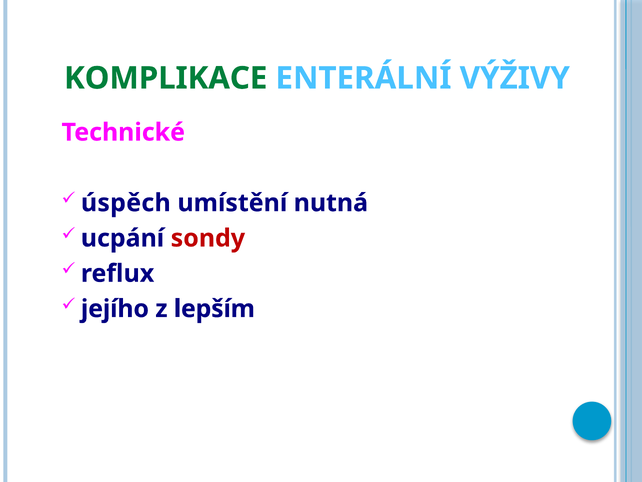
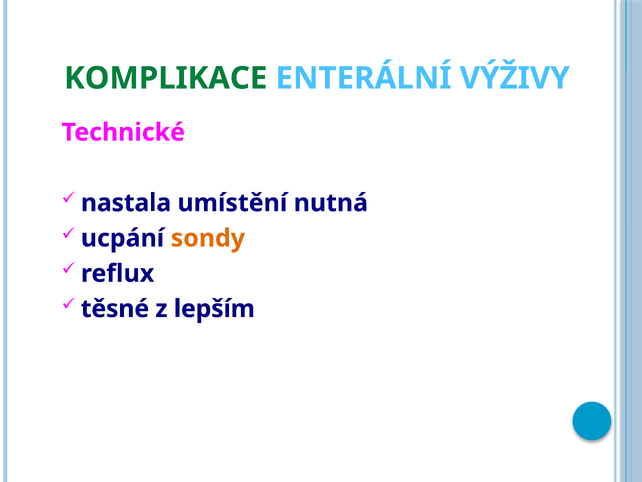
úspěch: úspěch -> nastala
sondy colour: red -> orange
jejího: jejího -> těsné
